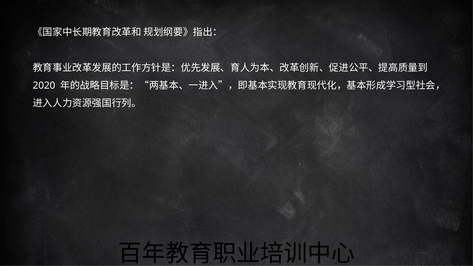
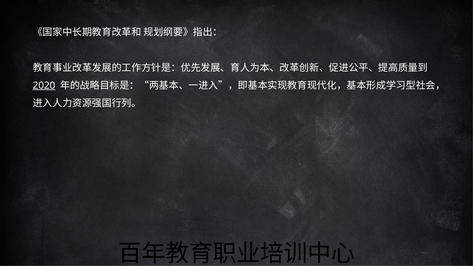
2020 underline: none -> present
